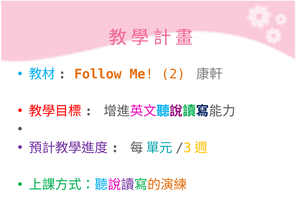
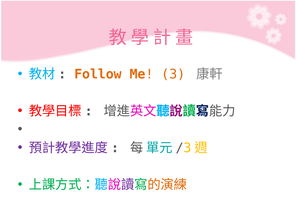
2: 2 -> 3
